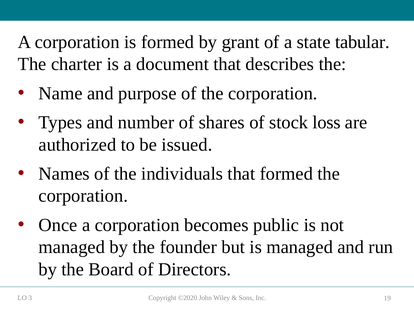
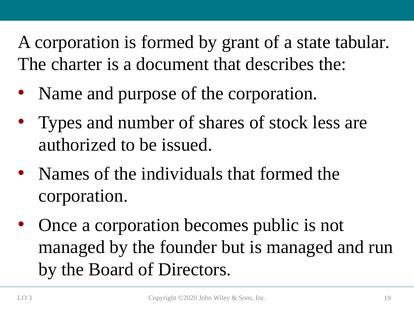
loss: loss -> less
